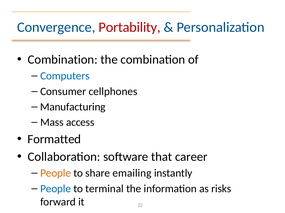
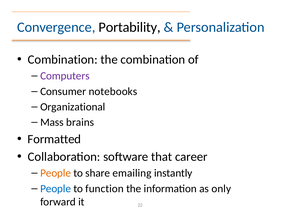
Portability colour: red -> black
Computers colour: blue -> purple
cellphones: cellphones -> notebooks
Manufacturing: Manufacturing -> Organizational
access: access -> brains
terminal: terminal -> function
risks: risks -> only
